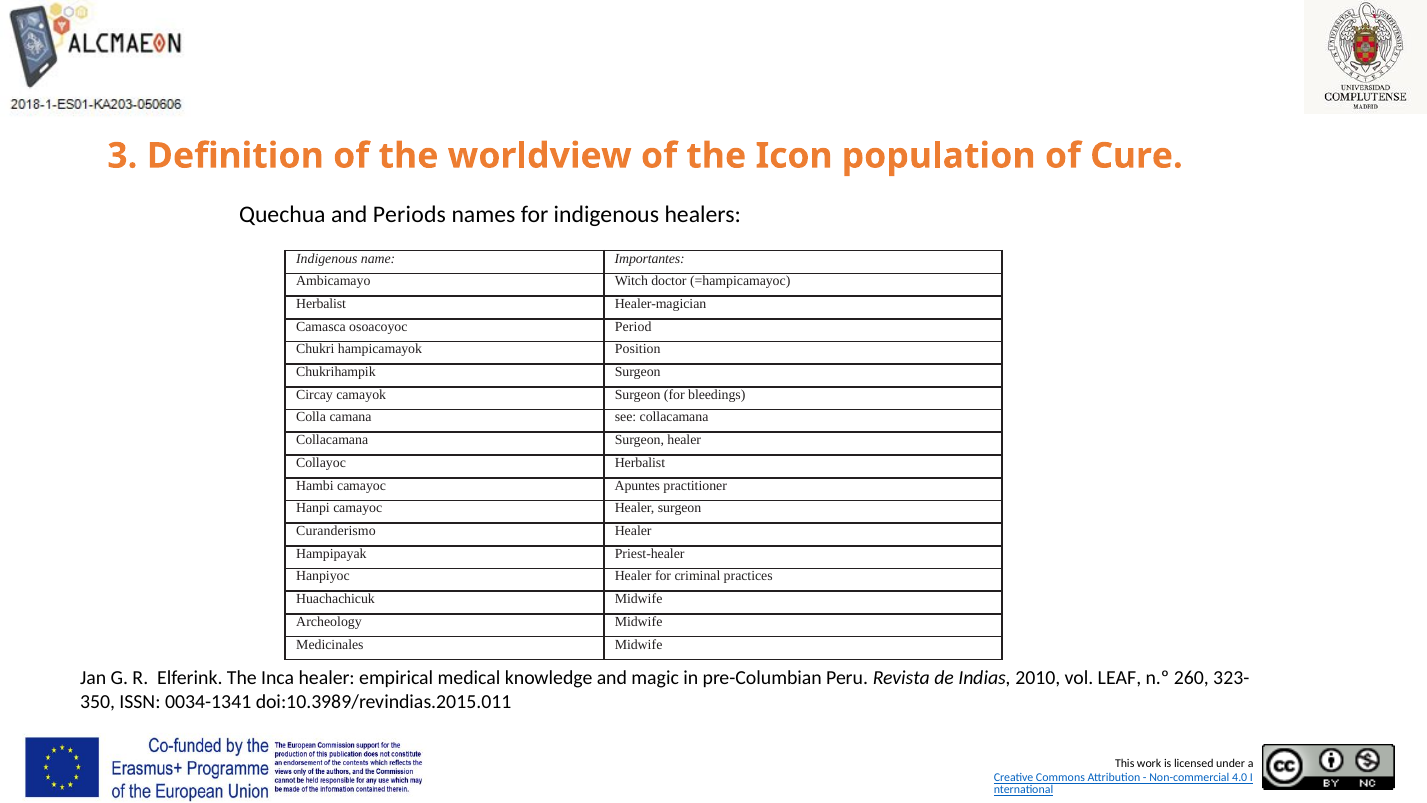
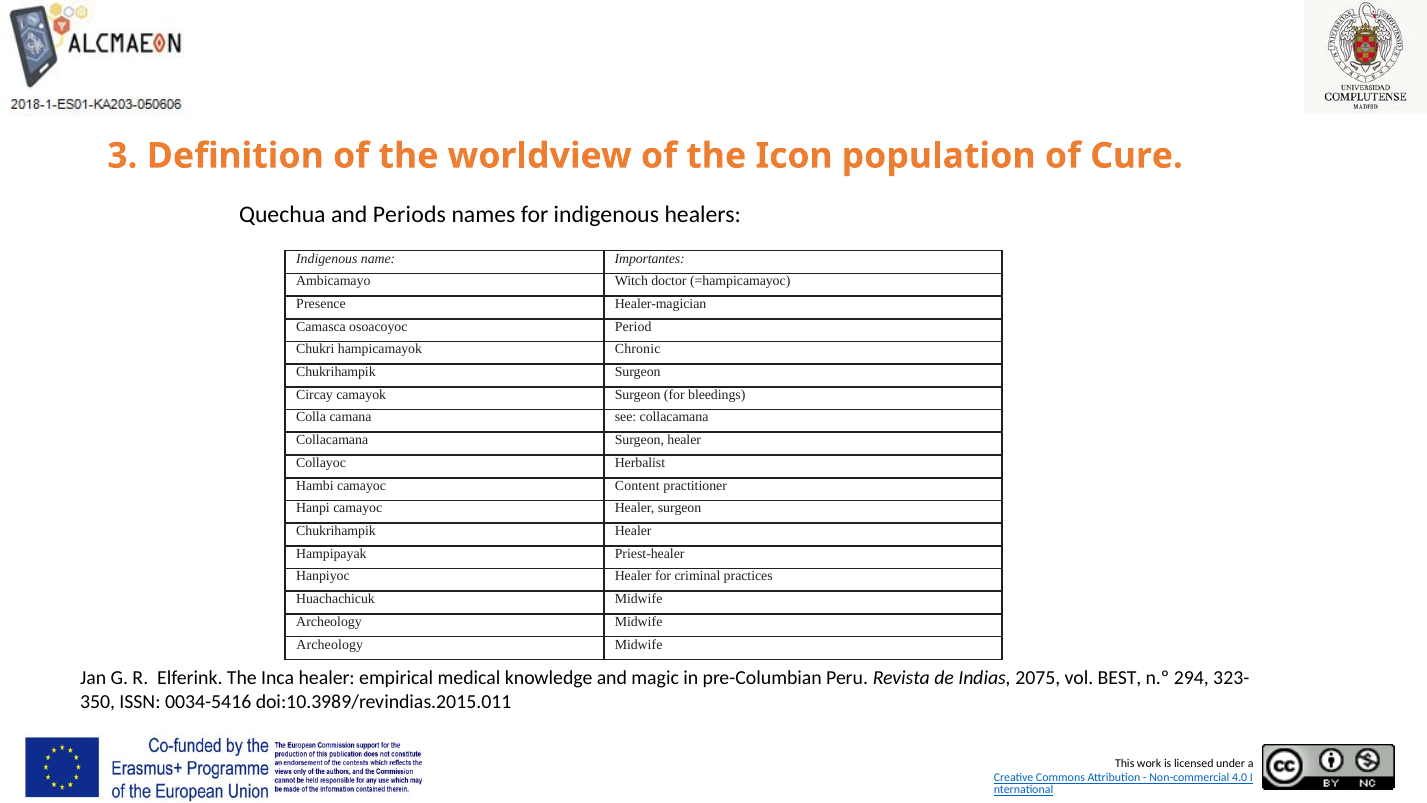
Herbalist at (321, 304): Herbalist -> Presence
Position: Position -> Chronic
Apuntes: Apuntes -> Content
Curanderismo at (336, 531): Curanderismo -> Chukrihampik
Medicinales at (330, 644): Medicinales -> Archeology
2010: 2010 -> 2075
LEAF: LEAF -> BEST
260: 260 -> 294
0034-1341: 0034-1341 -> 0034-5416
